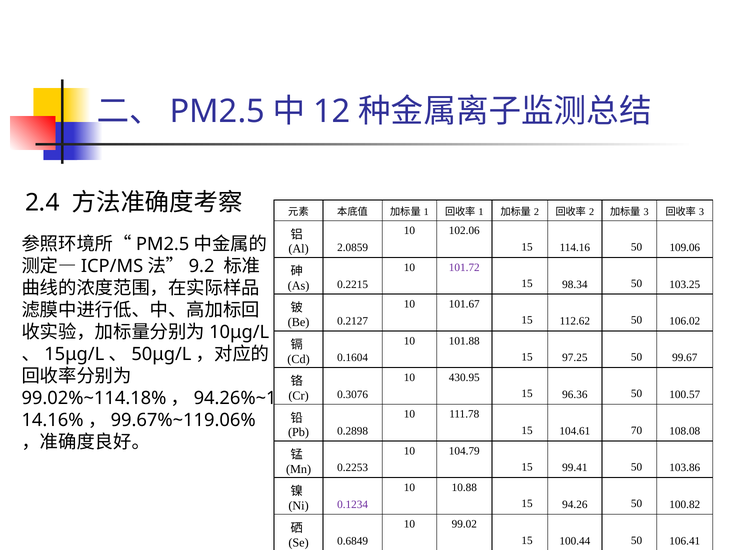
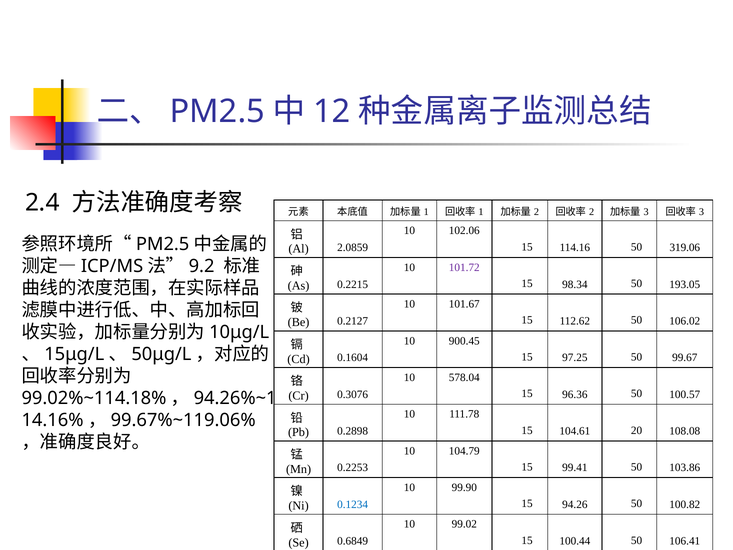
109.06: 109.06 -> 319.06
103.25: 103.25 -> 193.05
101.88: 101.88 -> 900.45
430.95: 430.95 -> 578.04
70: 70 -> 20
10.88: 10.88 -> 99.90
0.1234 colour: purple -> blue
